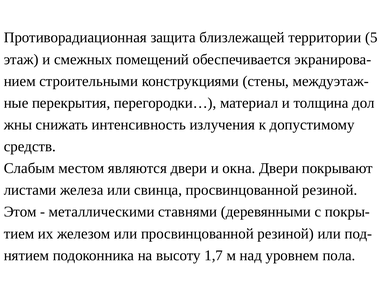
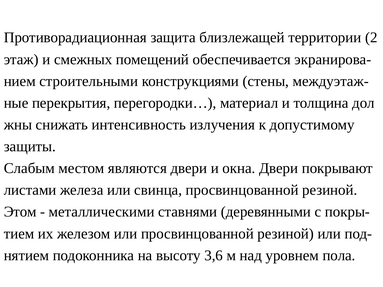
5: 5 -> 2
средств: средств -> защиты
1,7: 1,7 -> 3,6
